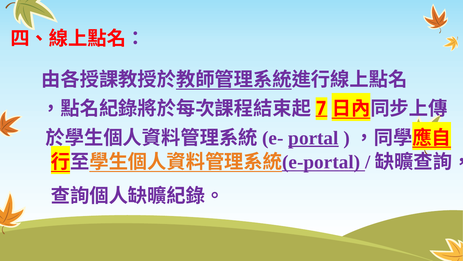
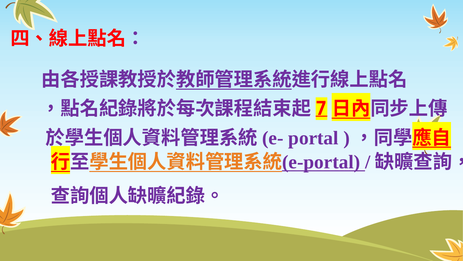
portal underline: present -> none
